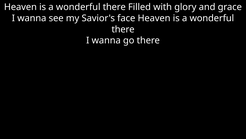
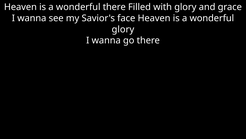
there at (123, 29): there -> glory
